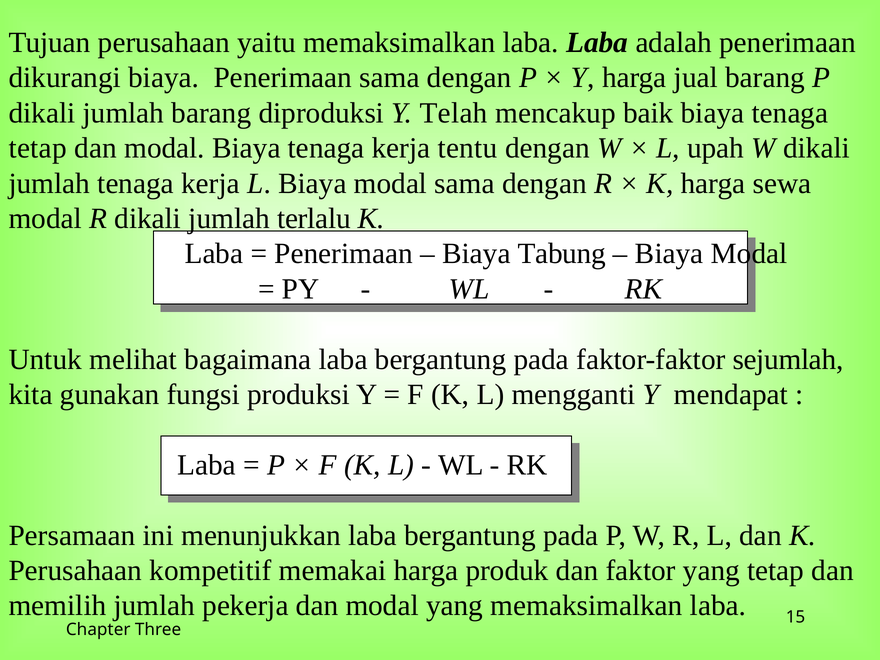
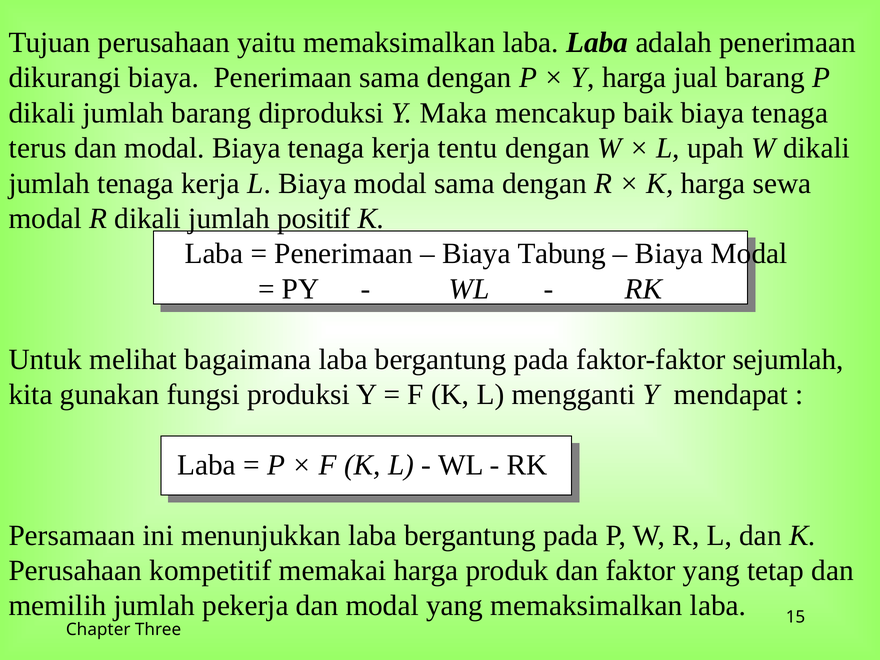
Telah: Telah -> Maka
tetap at (38, 148): tetap -> terus
terlalu: terlalu -> positif
